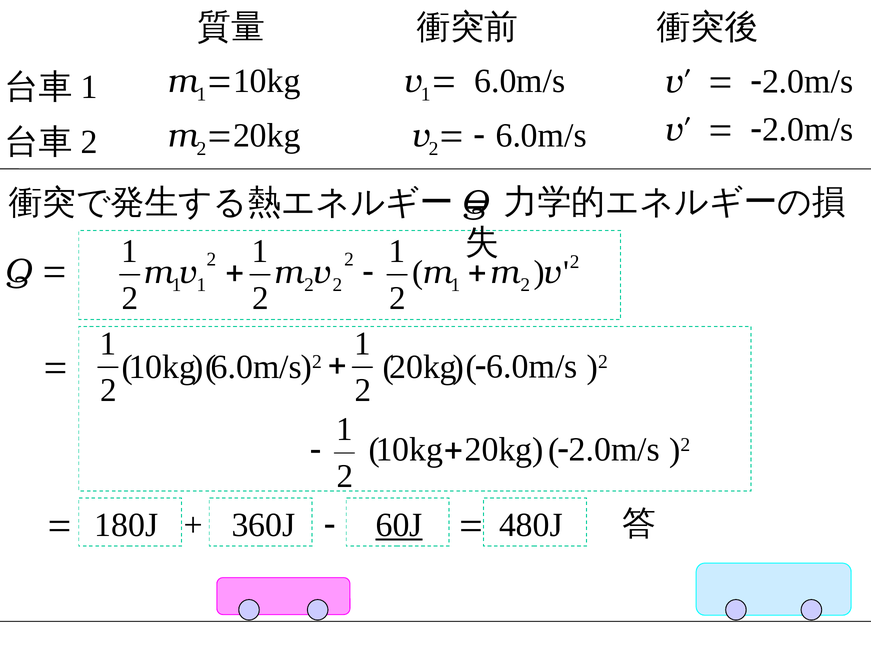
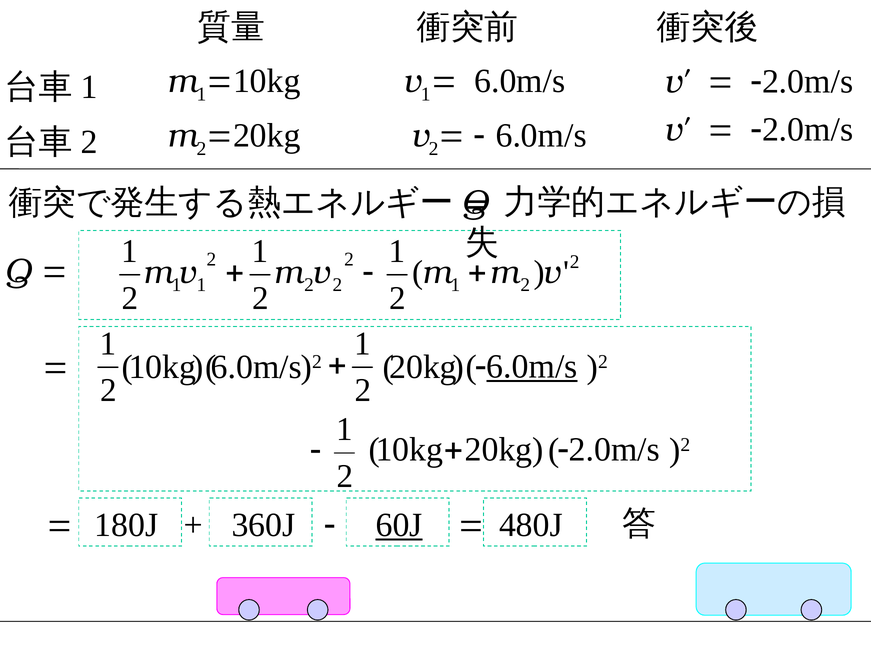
6.0m/s at (532, 367) underline: none -> present
